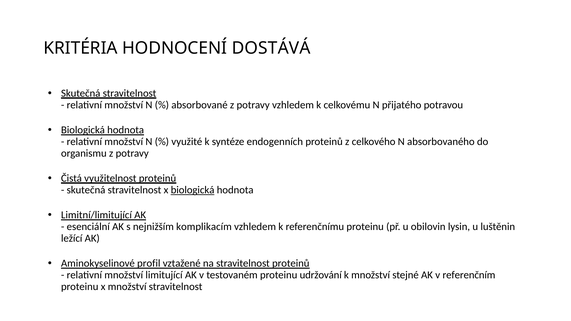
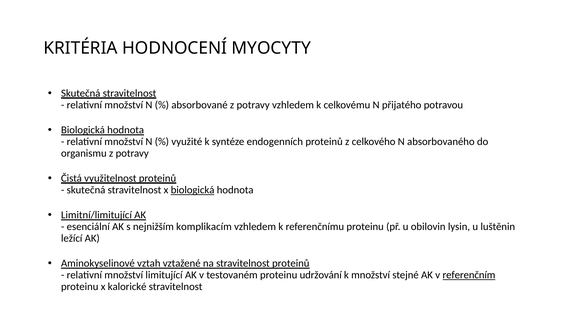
DOSTÁVÁ: DOSTÁVÁ -> MYOCYTY
profil: profil -> vztah
referenčním underline: none -> present
x množství: množství -> kalorické
